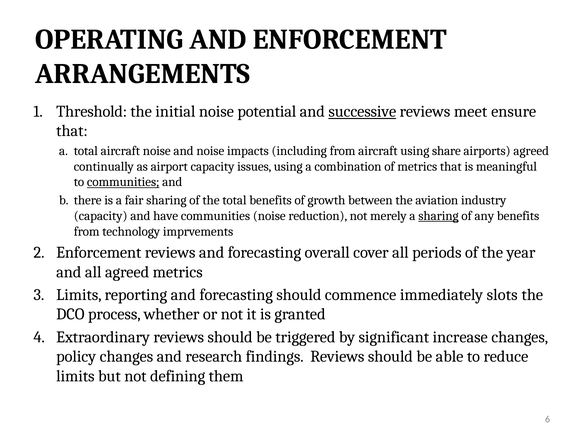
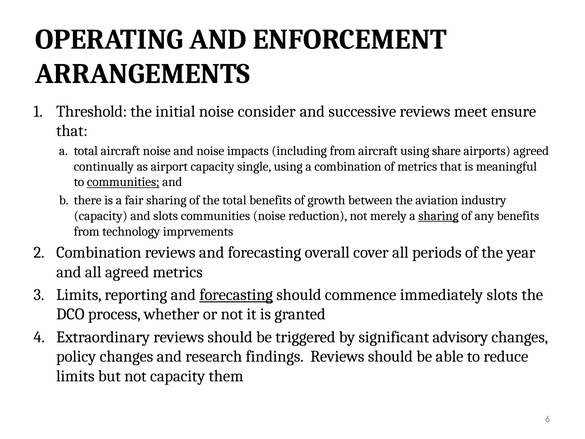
potential: potential -> consider
successive underline: present -> none
issues: issues -> single
and have: have -> slots
Enforcement at (99, 252): Enforcement -> Combination
forecasting at (236, 295) underline: none -> present
increase: increase -> advisory
not defining: defining -> capacity
